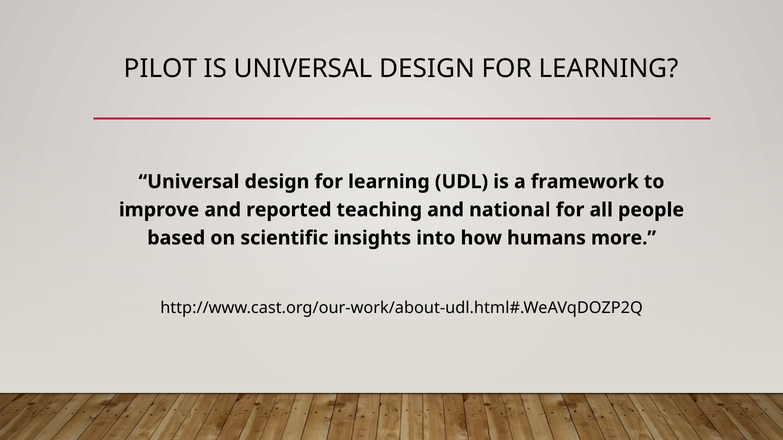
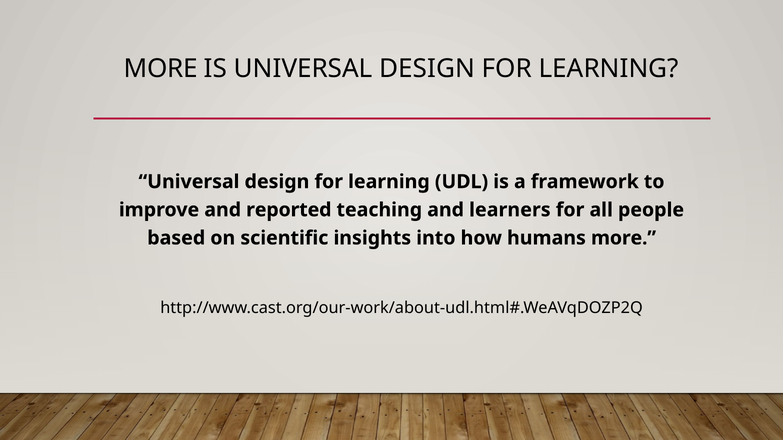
PILOT at (160, 69): PILOT -> MORE
national: national -> learners
